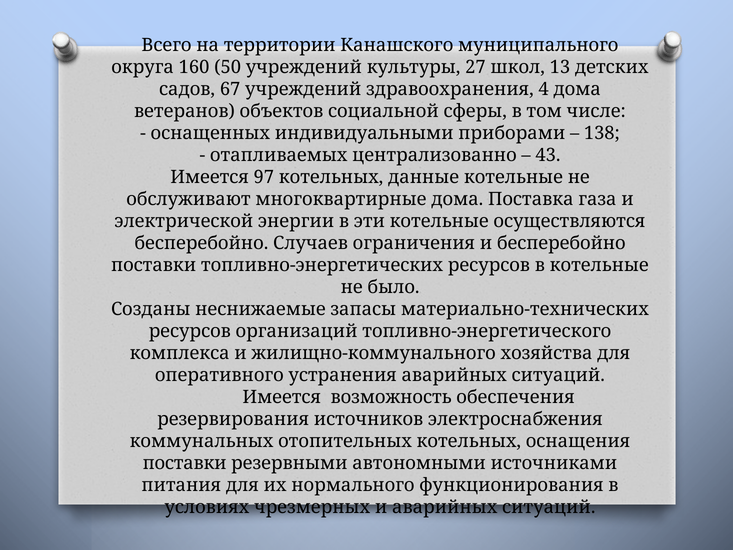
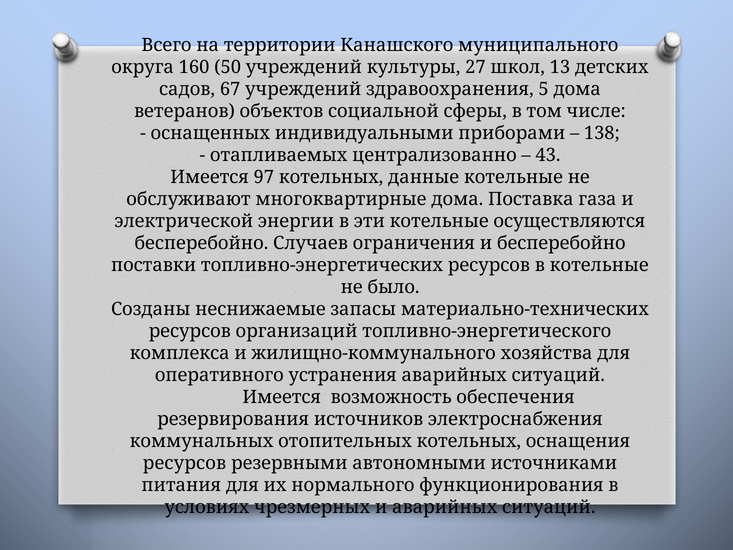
4: 4 -> 5
поставки at (185, 463): поставки -> ресурсов
